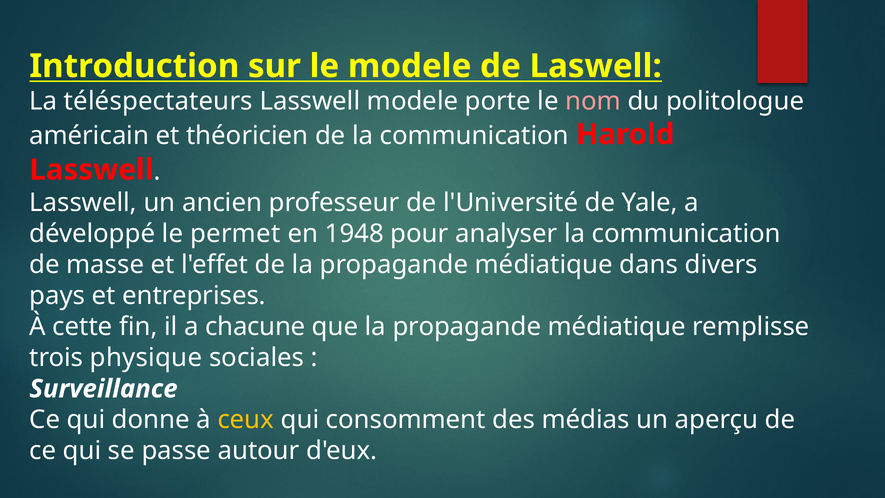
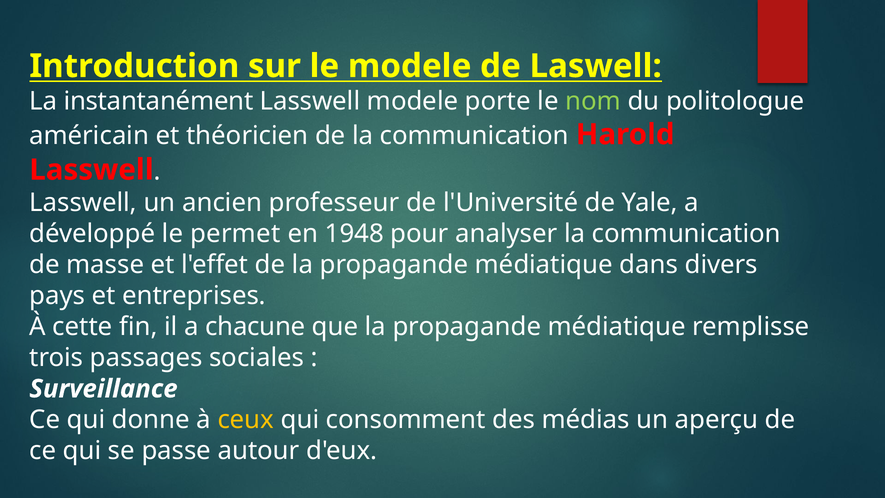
téléspectateurs: téléspectateurs -> instantanément
nom colour: pink -> light green
physique: physique -> passages
